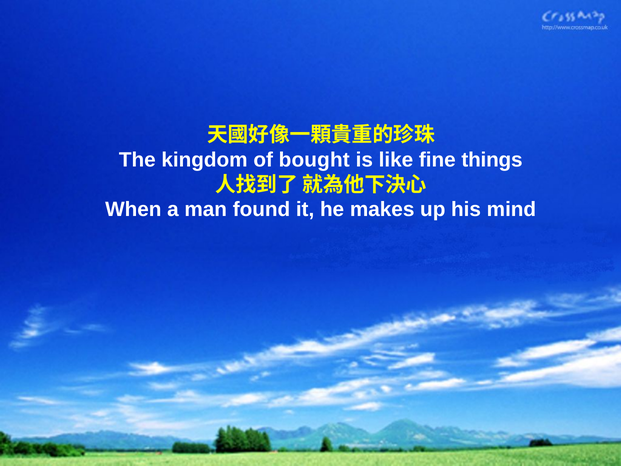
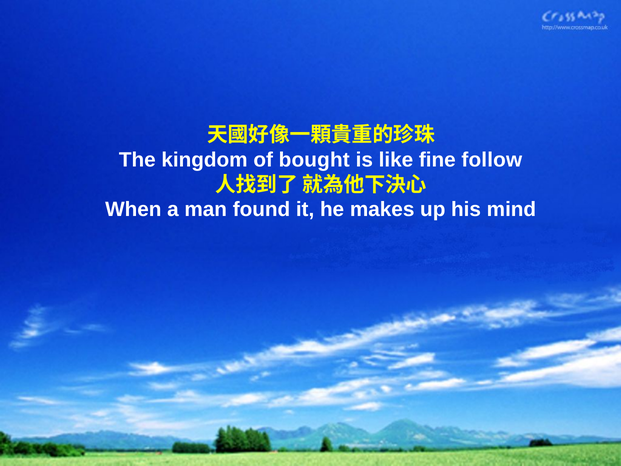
things: things -> follow
